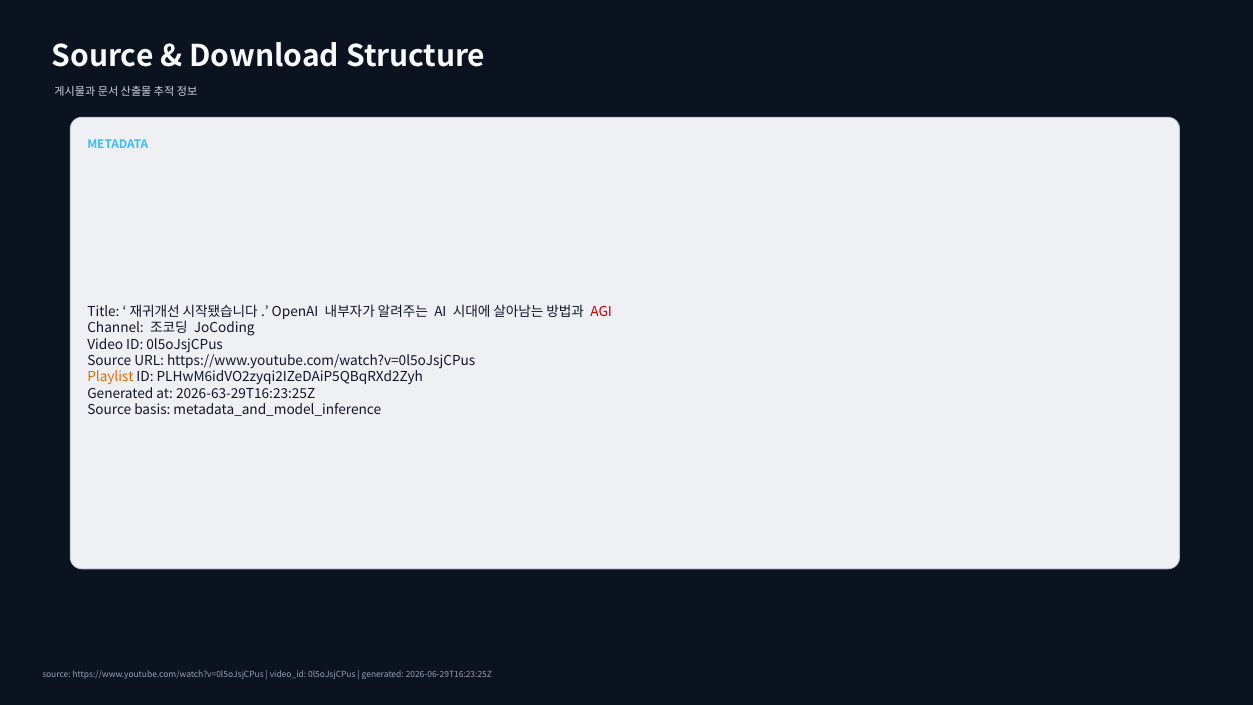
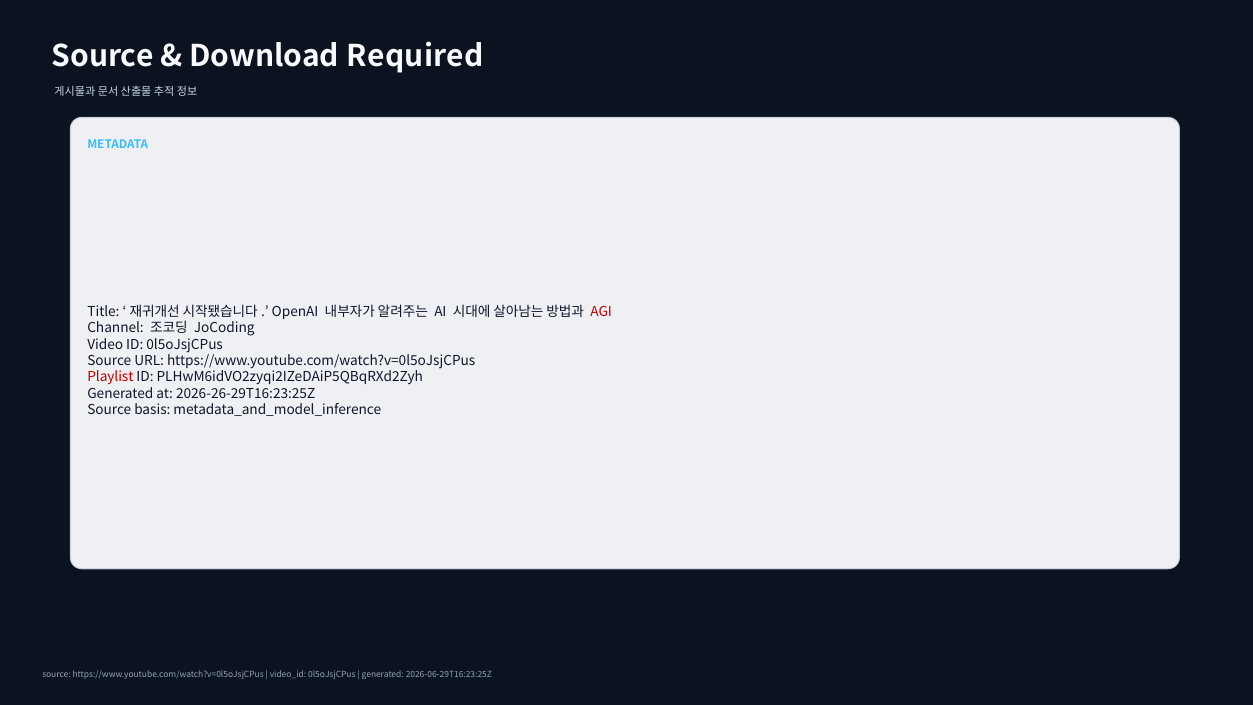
Structure: Structure -> Required
Playlist colour: orange -> red
2026-63-29T16:23:25Z: 2026-63-29T16:23:25Z -> 2026-26-29T16:23:25Z
